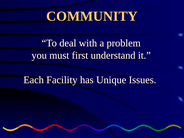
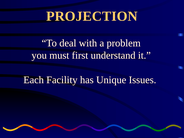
COMMUNITY: COMMUNITY -> PROJECTION
